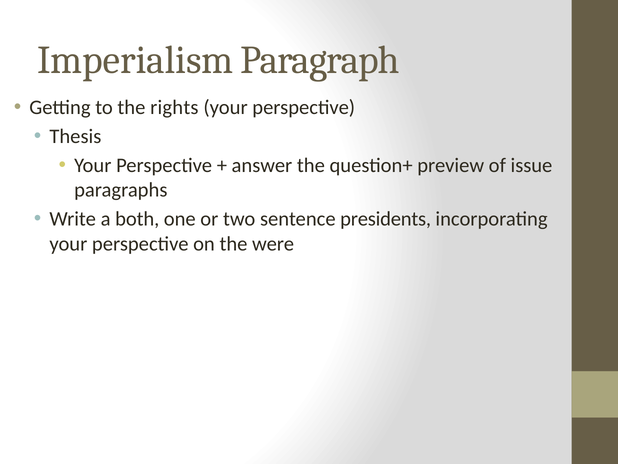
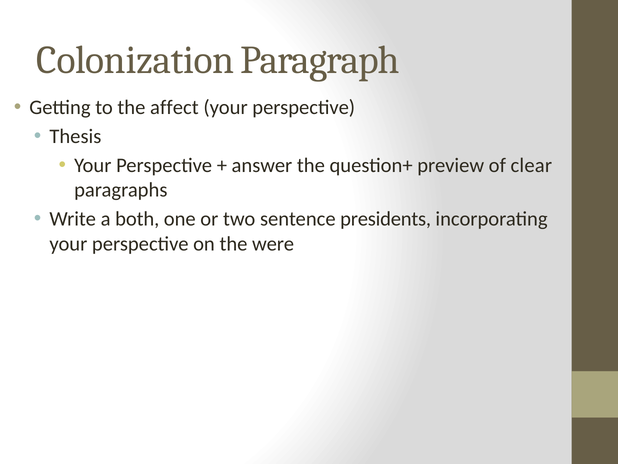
Imperialism: Imperialism -> Colonization
rights: rights -> affect
issue: issue -> clear
